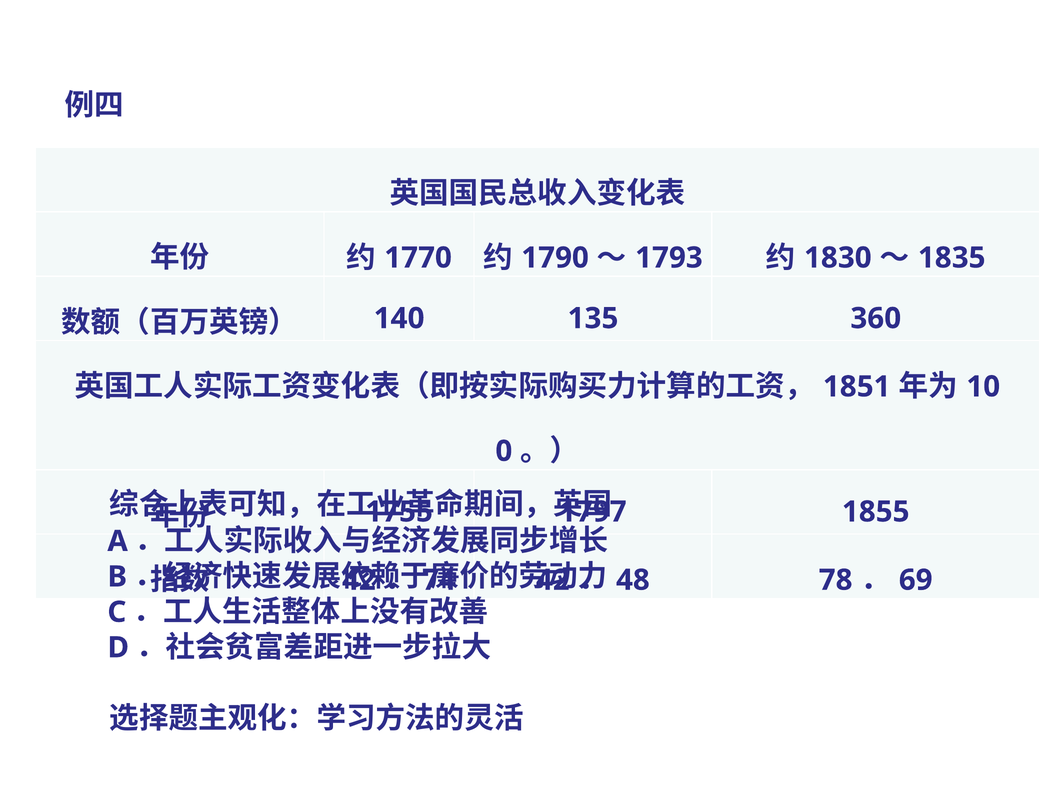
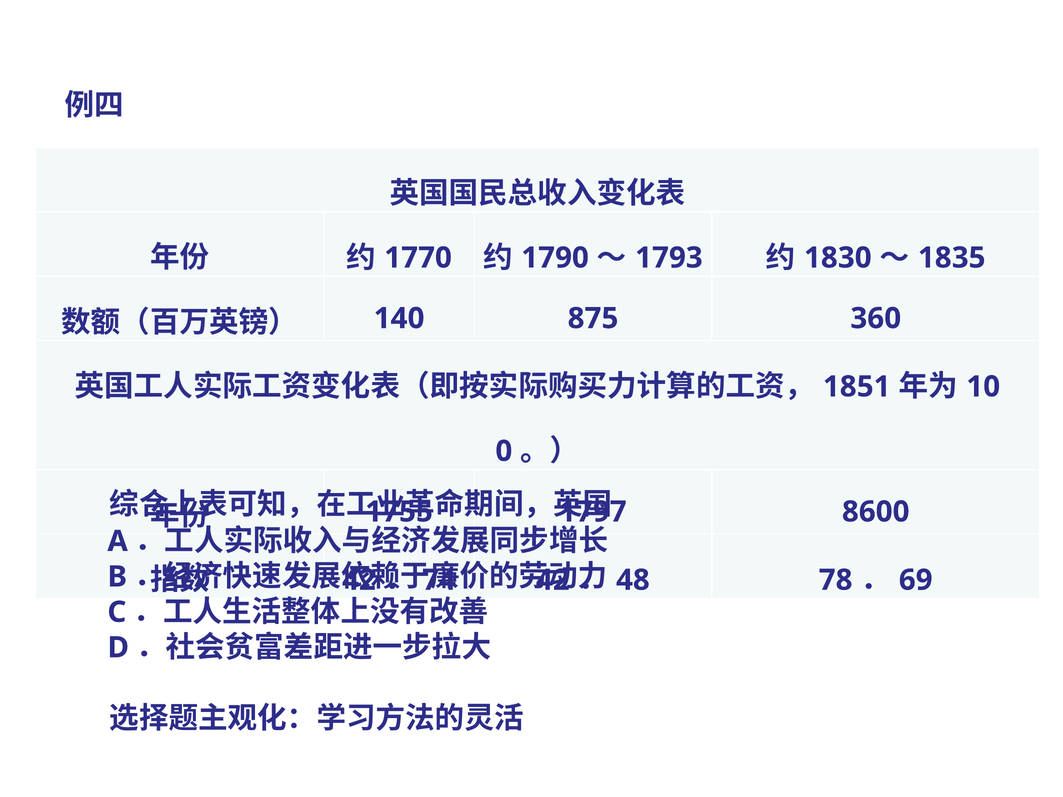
135: 135 -> 875
1855: 1855 -> 8600
